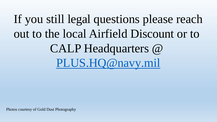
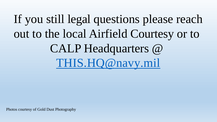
Airfield Discount: Discount -> Courtesy
PLUS.HQ@navy.mil: PLUS.HQ@navy.mil -> THIS.HQ@navy.mil
